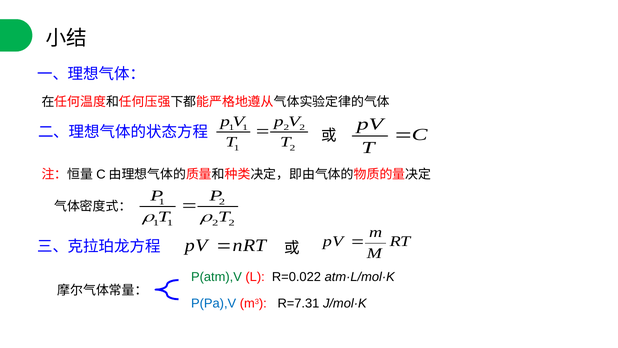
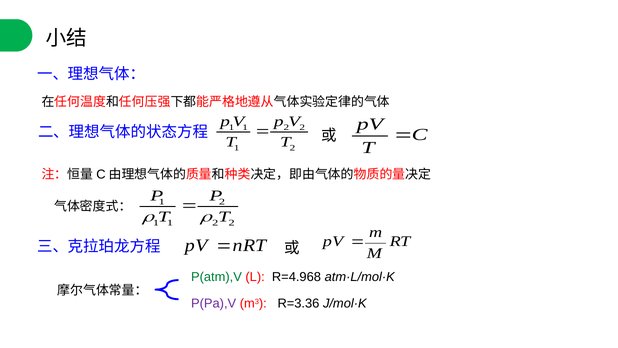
R=0.022: R=0.022 -> R=4.968
P(Pa),V colour: blue -> purple
R=7.31: R=7.31 -> R=3.36
